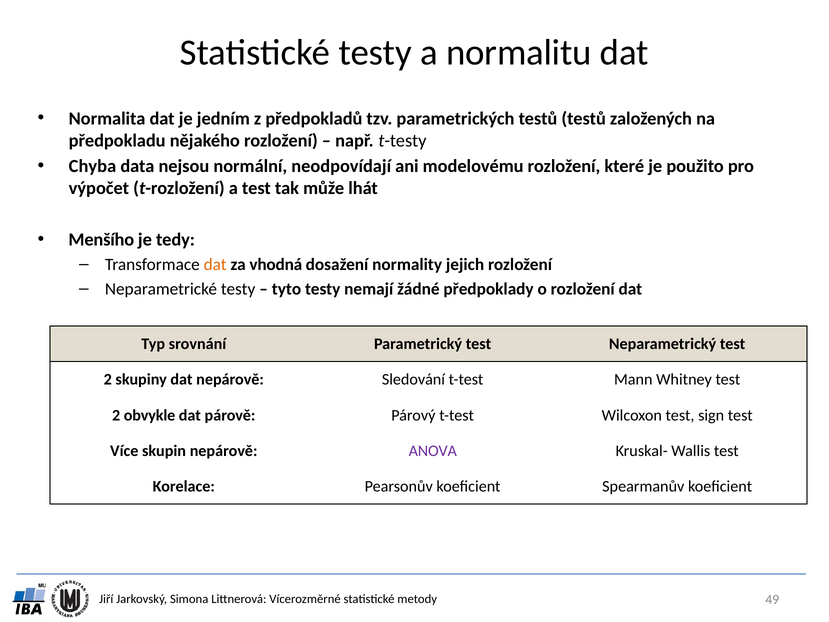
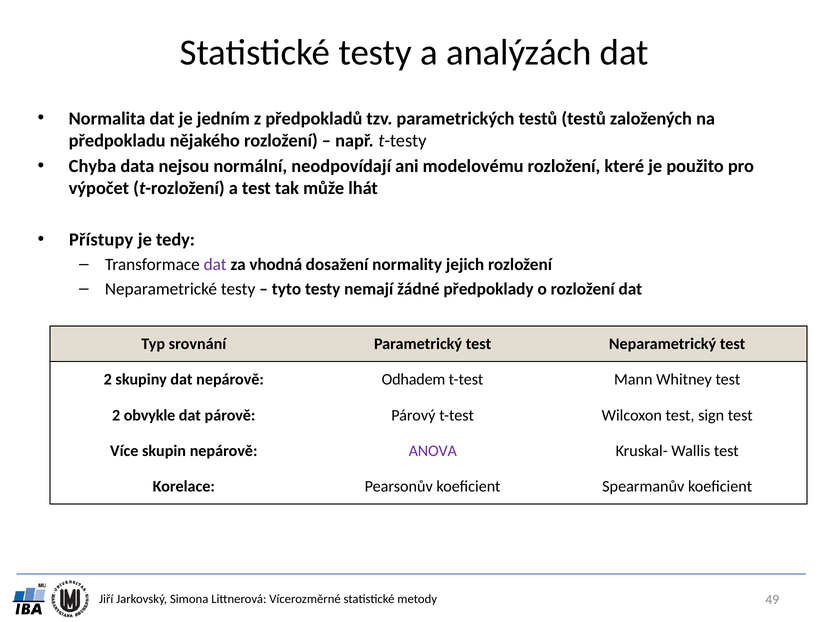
normalitu: normalitu -> analýzách
Menšího: Menšího -> Přístupy
dat at (215, 265) colour: orange -> purple
Sledování: Sledování -> Odhadem
